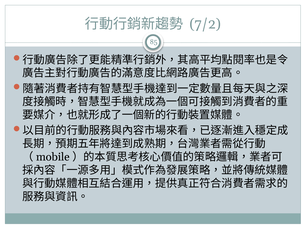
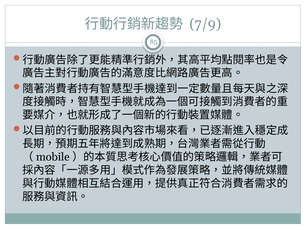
7/2: 7/2 -> 7/9
